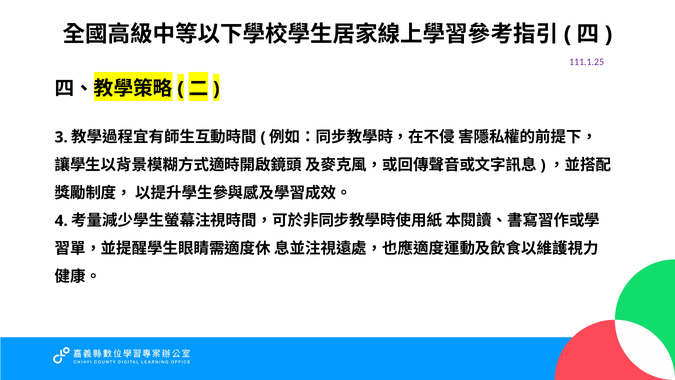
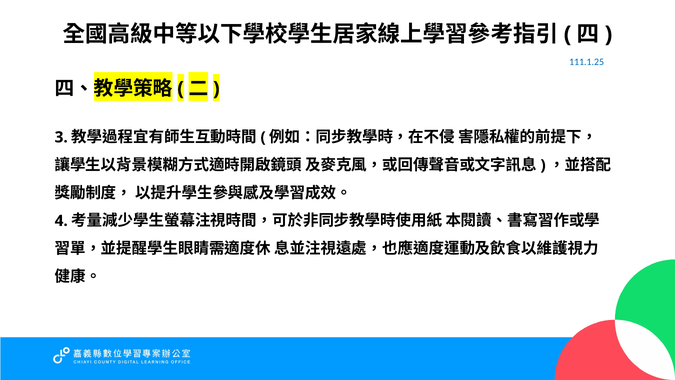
111.1.25 colour: purple -> blue
